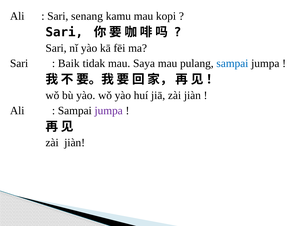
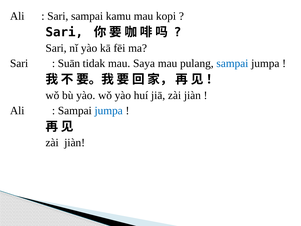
Sari senang: senang -> sampai
Baik: Baik -> Suān
jumpa at (109, 110) colour: purple -> blue
